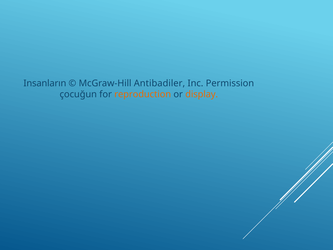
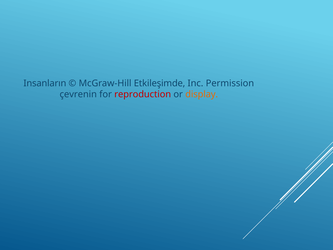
Antibadiler: Antibadiler -> Etkileşimde
çocuğun: çocuğun -> çevrenin
reproduction colour: orange -> red
